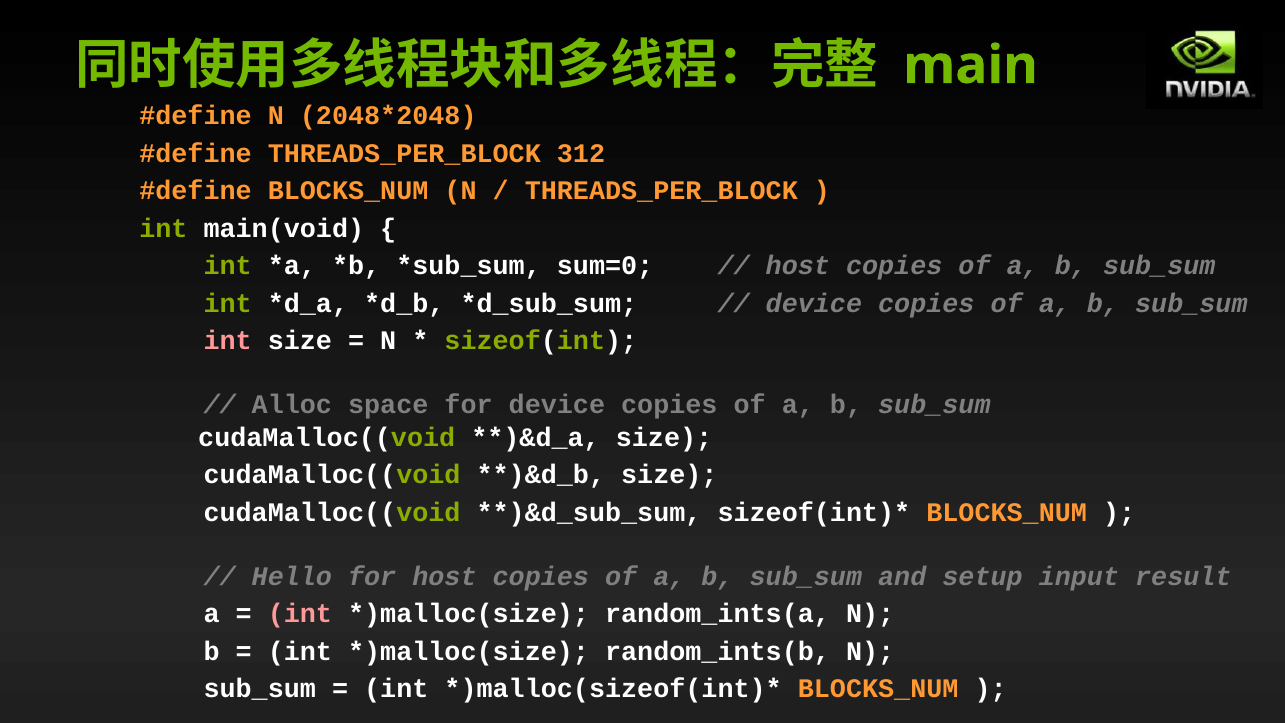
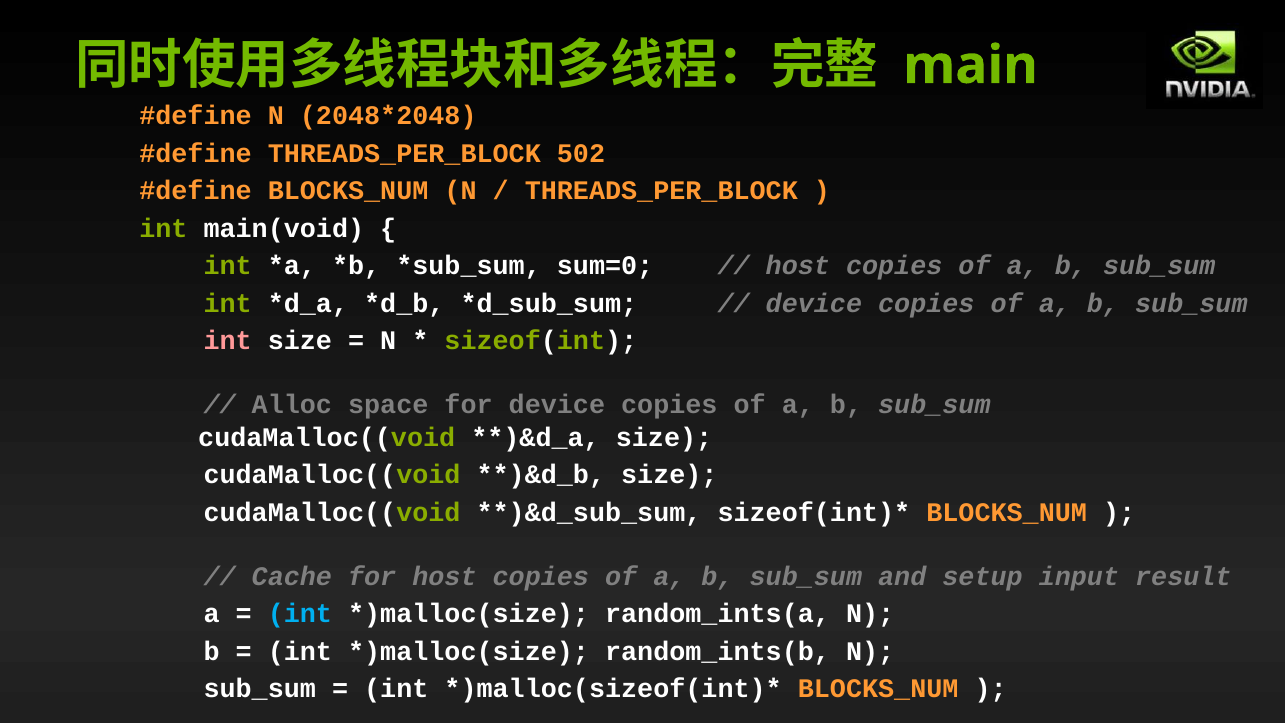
312: 312 -> 502
Hello: Hello -> Cache
int at (300, 614) colour: pink -> light blue
